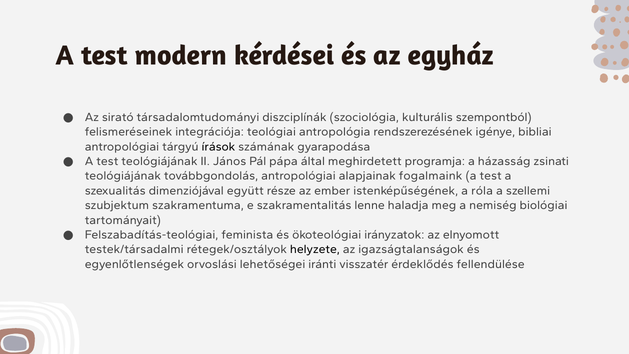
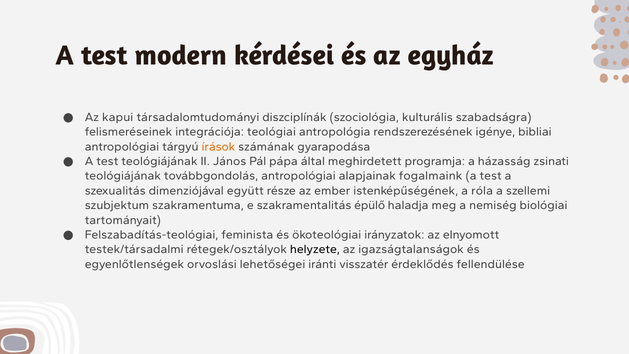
sirató: sirató -> kapui
szempontból: szempontból -> szabadságra
írások colour: black -> orange
lenne: lenne -> épülő
